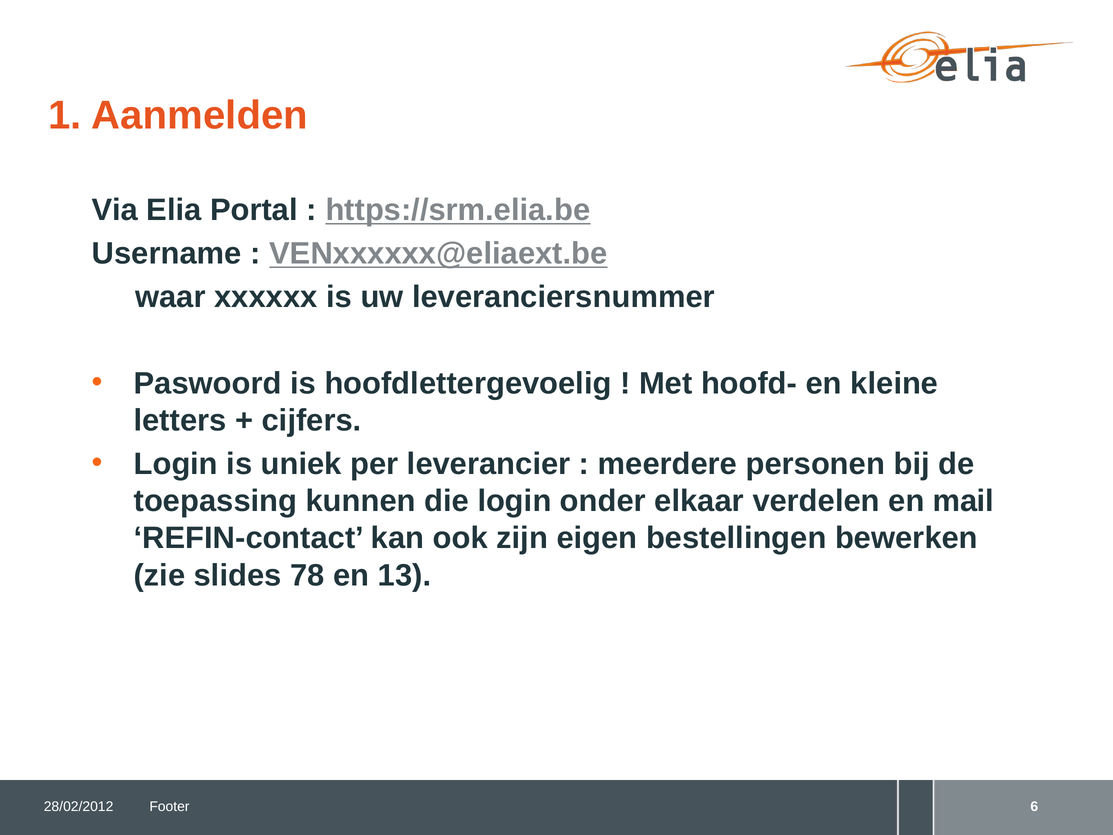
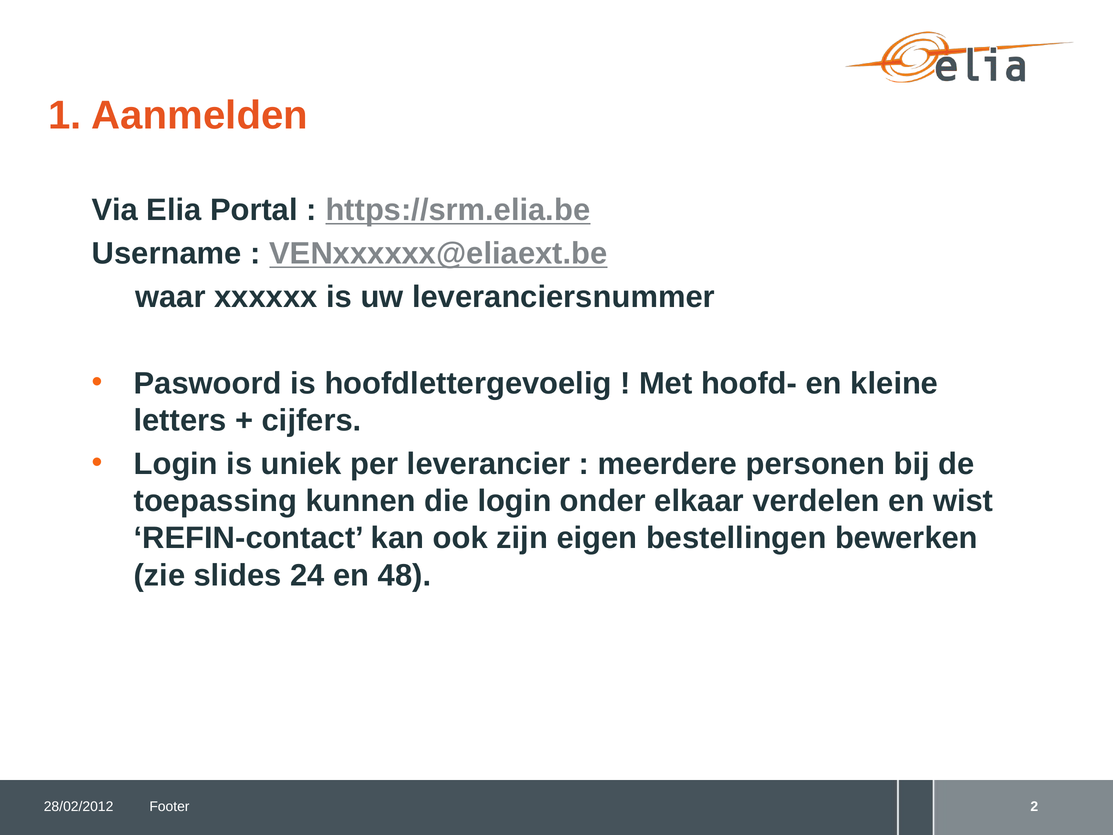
mail: mail -> wist
78: 78 -> 24
13: 13 -> 48
6: 6 -> 2
